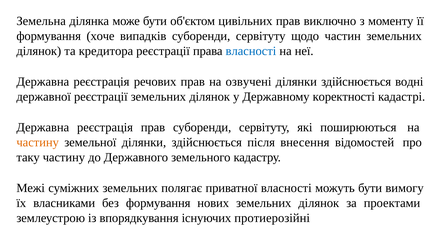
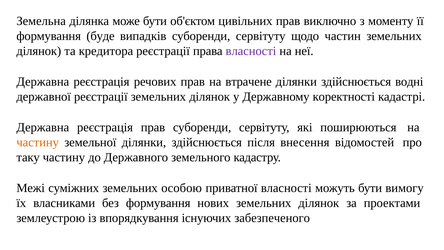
хоче: хоче -> буде
власності at (251, 51) colour: blue -> purple
озвучені: озвучені -> втрачене
полягає: полягає -> особою
протиерозійні: протиерозійні -> забезпеченого
